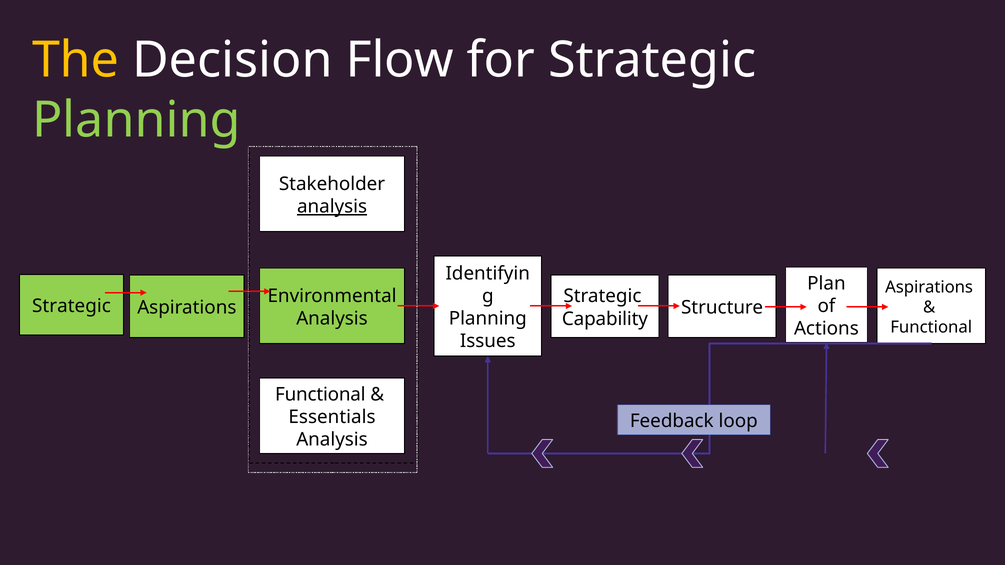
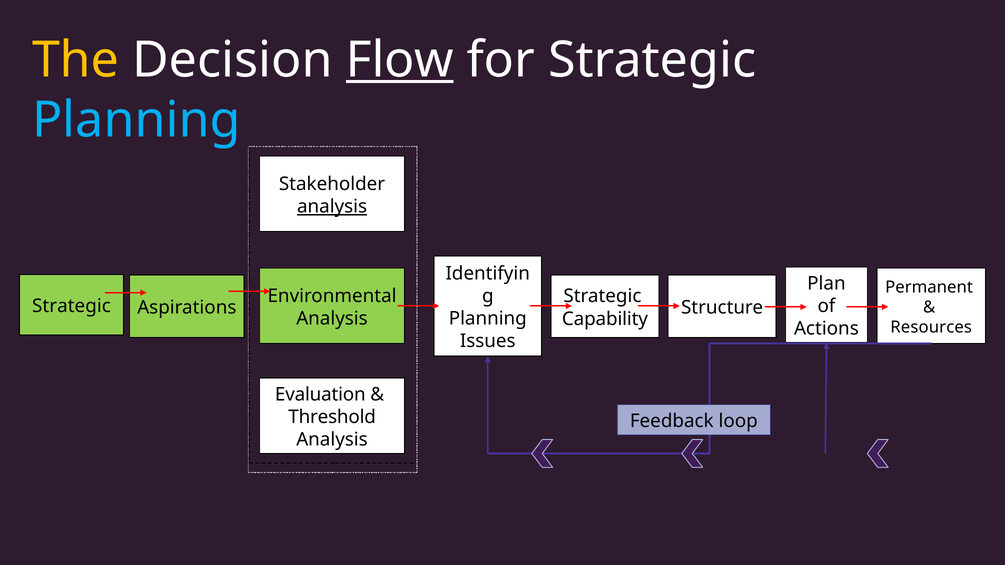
Flow underline: none -> present
Planning at (136, 120) colour: light green -> light blue
Aspirations at (929, 287): Aspirations -> Permanent
Functional at (931, 327): Functional -> Resources
Functional at (320, 395): Functional -> Evaluation
Essentials: Essentials -> Threshold
